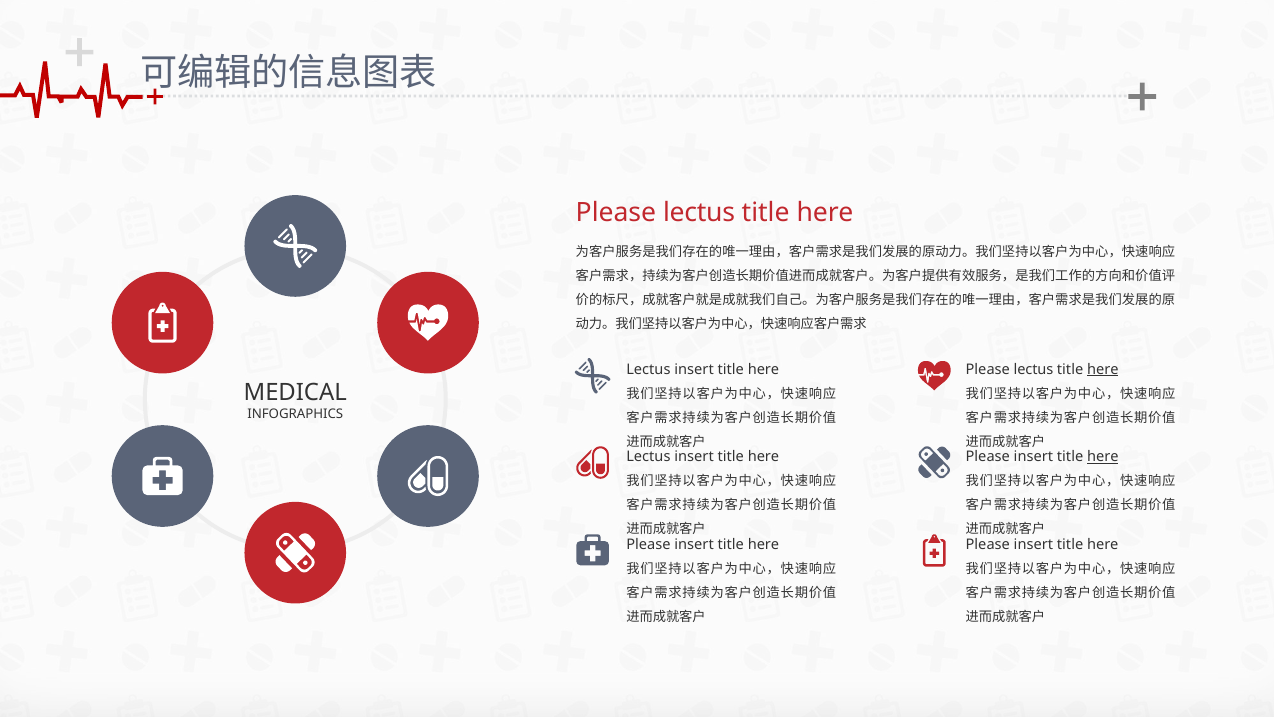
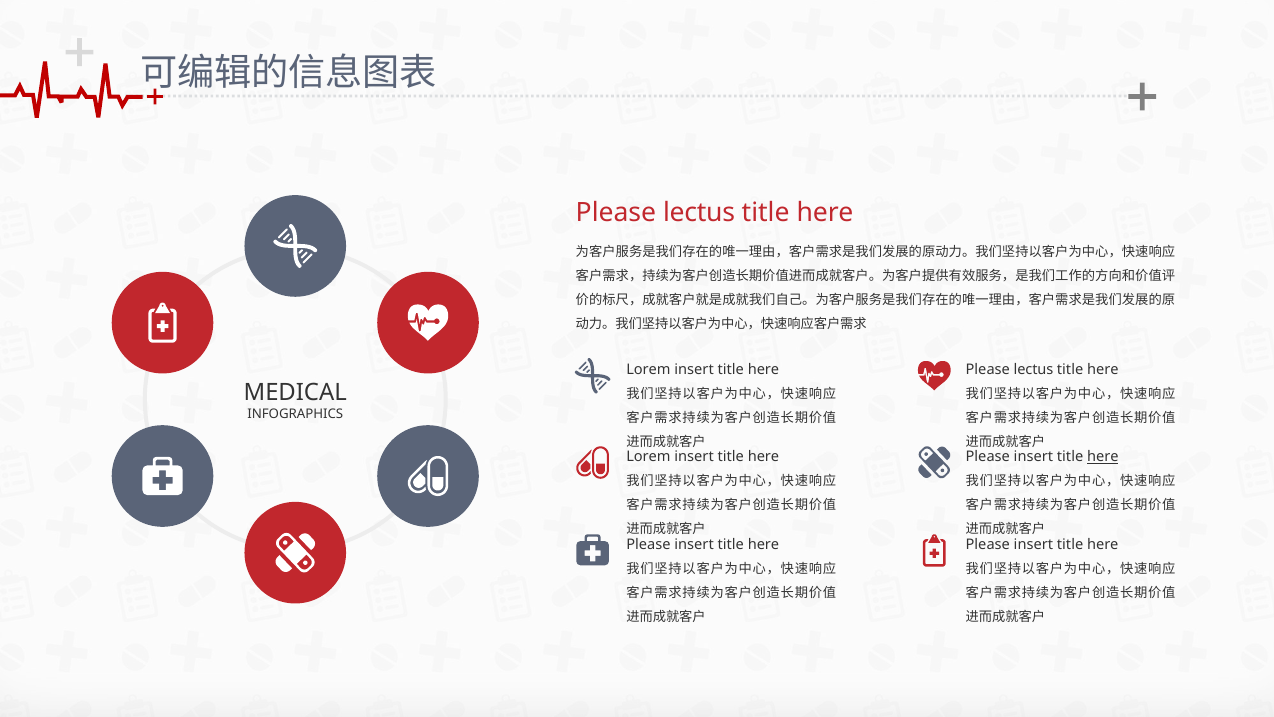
Lectus at (648, 369): Lectus -> Lorem
here at (1103, 369) underline: present -> none
Lectus at (648, 457): Lectus -> Lorem
